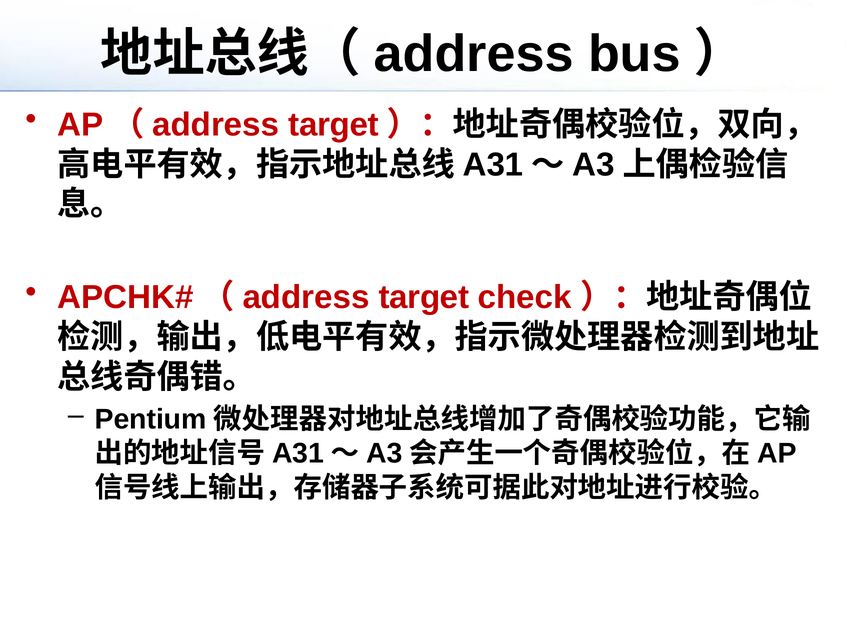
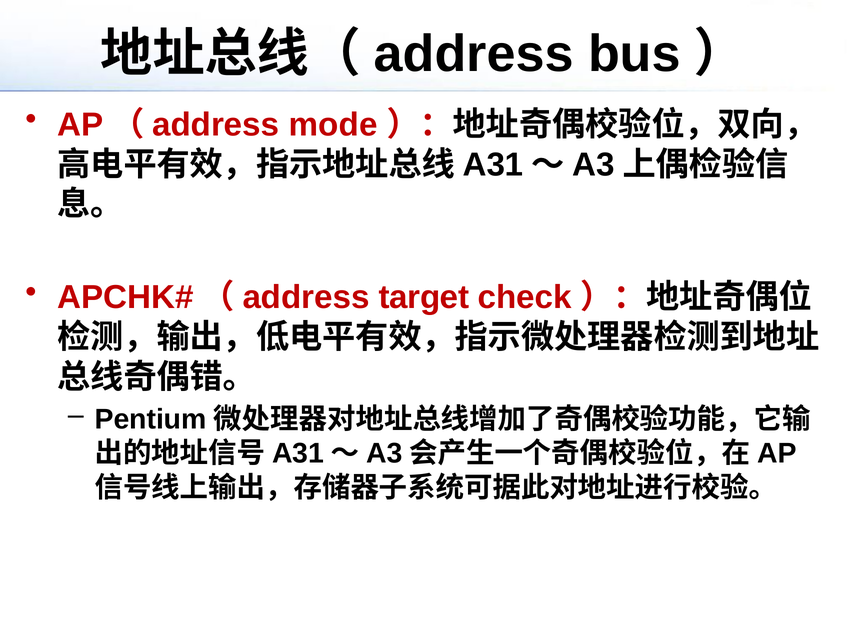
target at (334, 125): target -> mode
